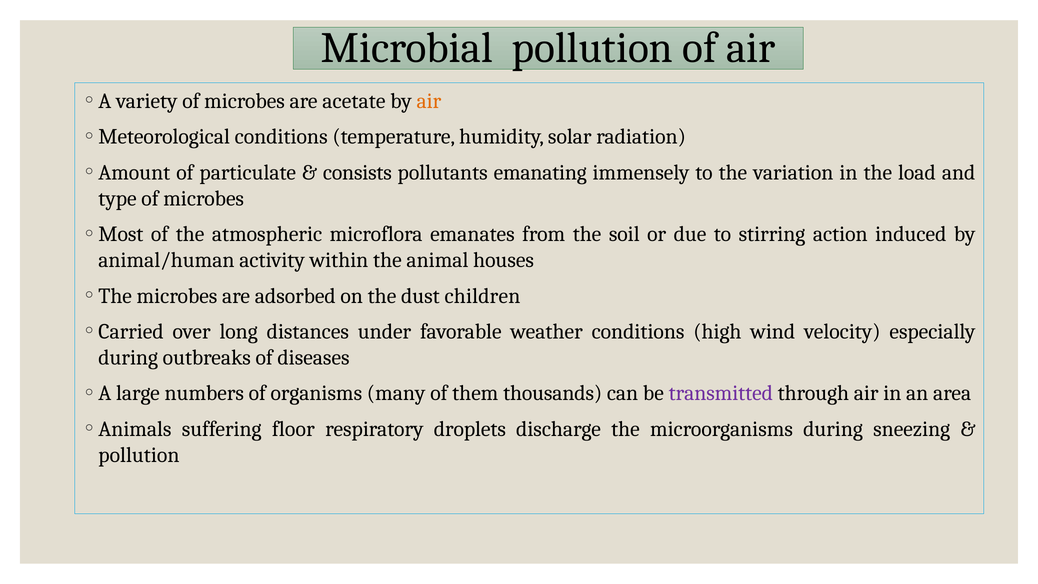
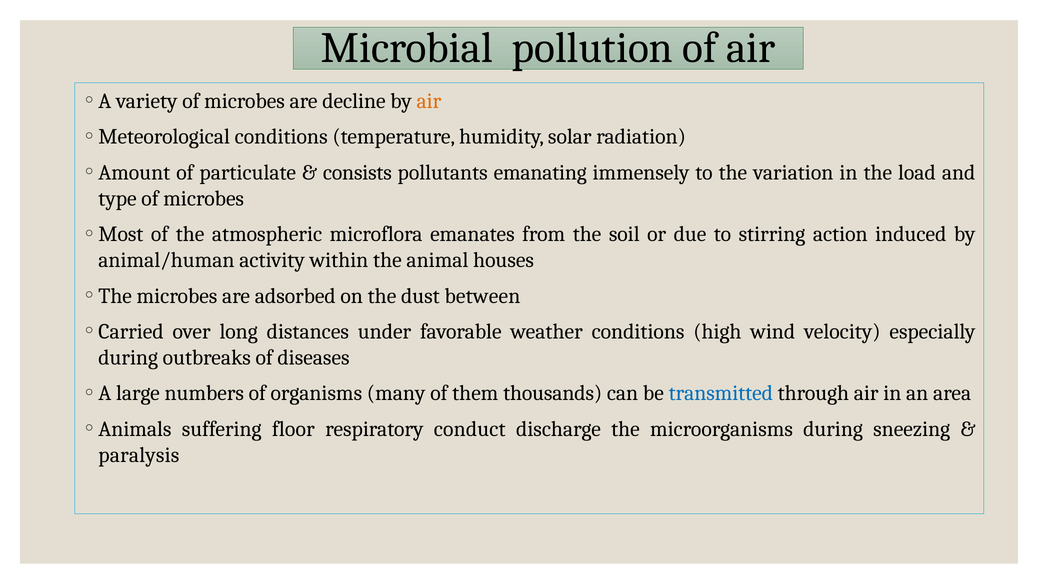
acetate: acetate -> decline
children: children -> between
transmitted colour: purple -> blue
droplets: droplets -> conduct
pollution at (139, 455): pollution -> paralysis
